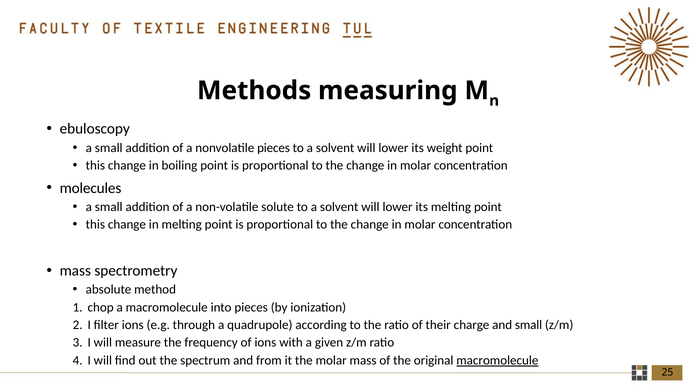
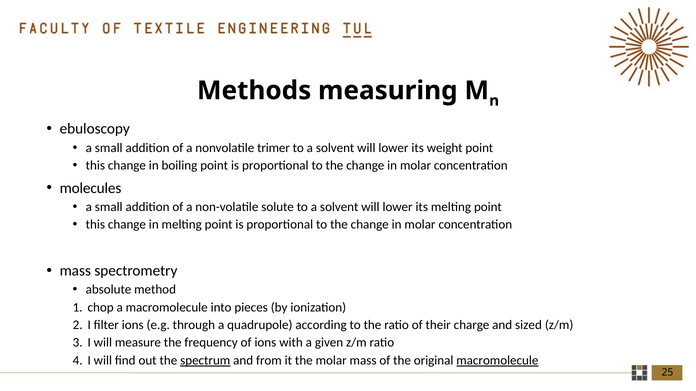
nonvolatile pieces: pieces -> trimer
and small: small -> sized
spectrum underline: none -> present
